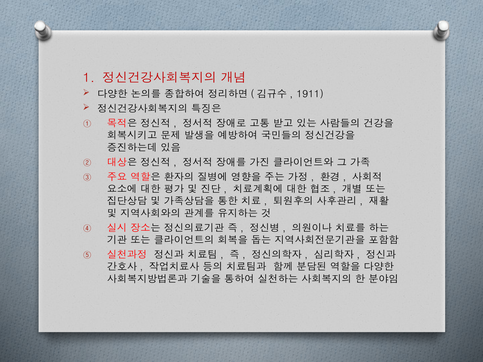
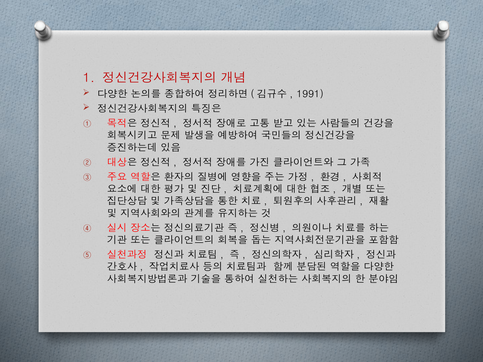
1911: 1911 -> 1991
